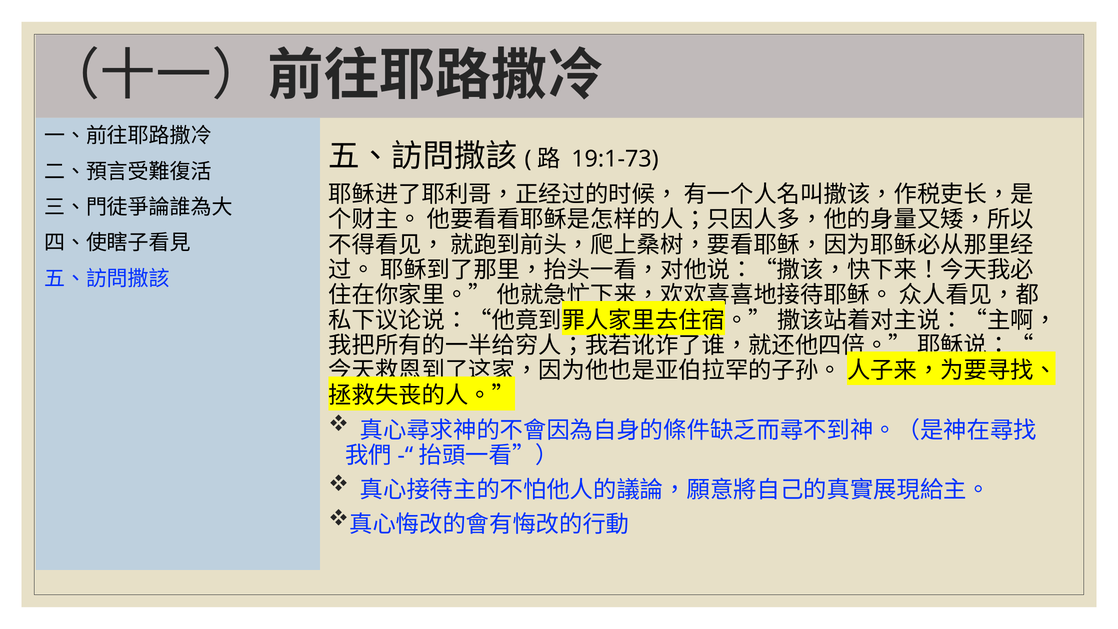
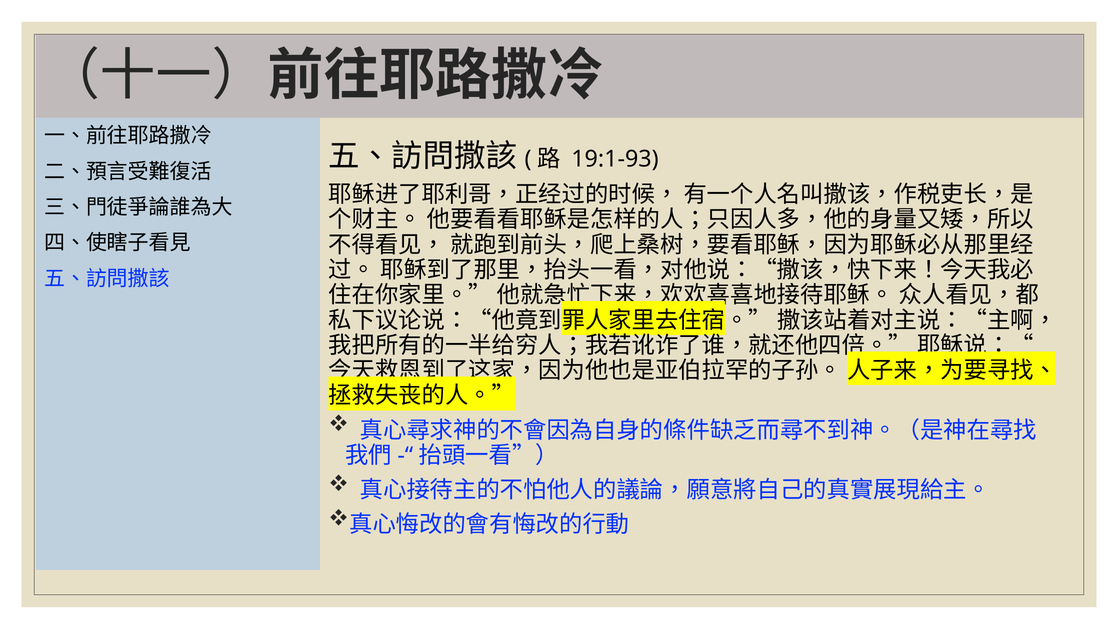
19:1-73: 19:1-73 -> 19:1-93
